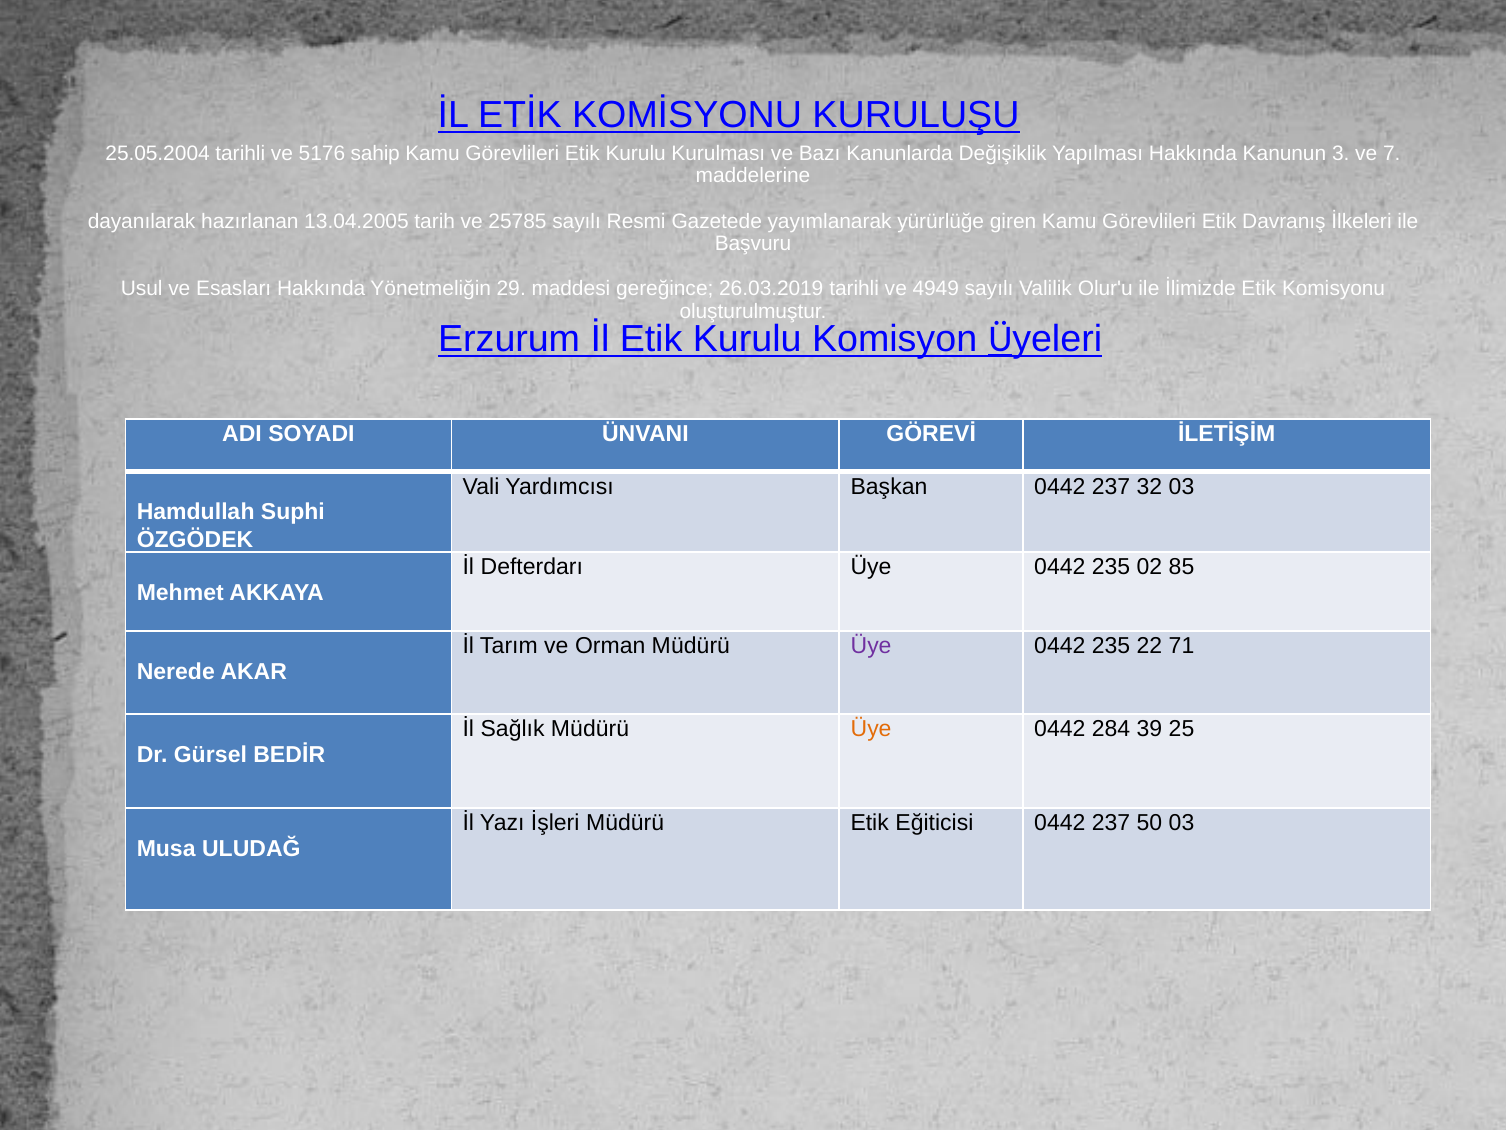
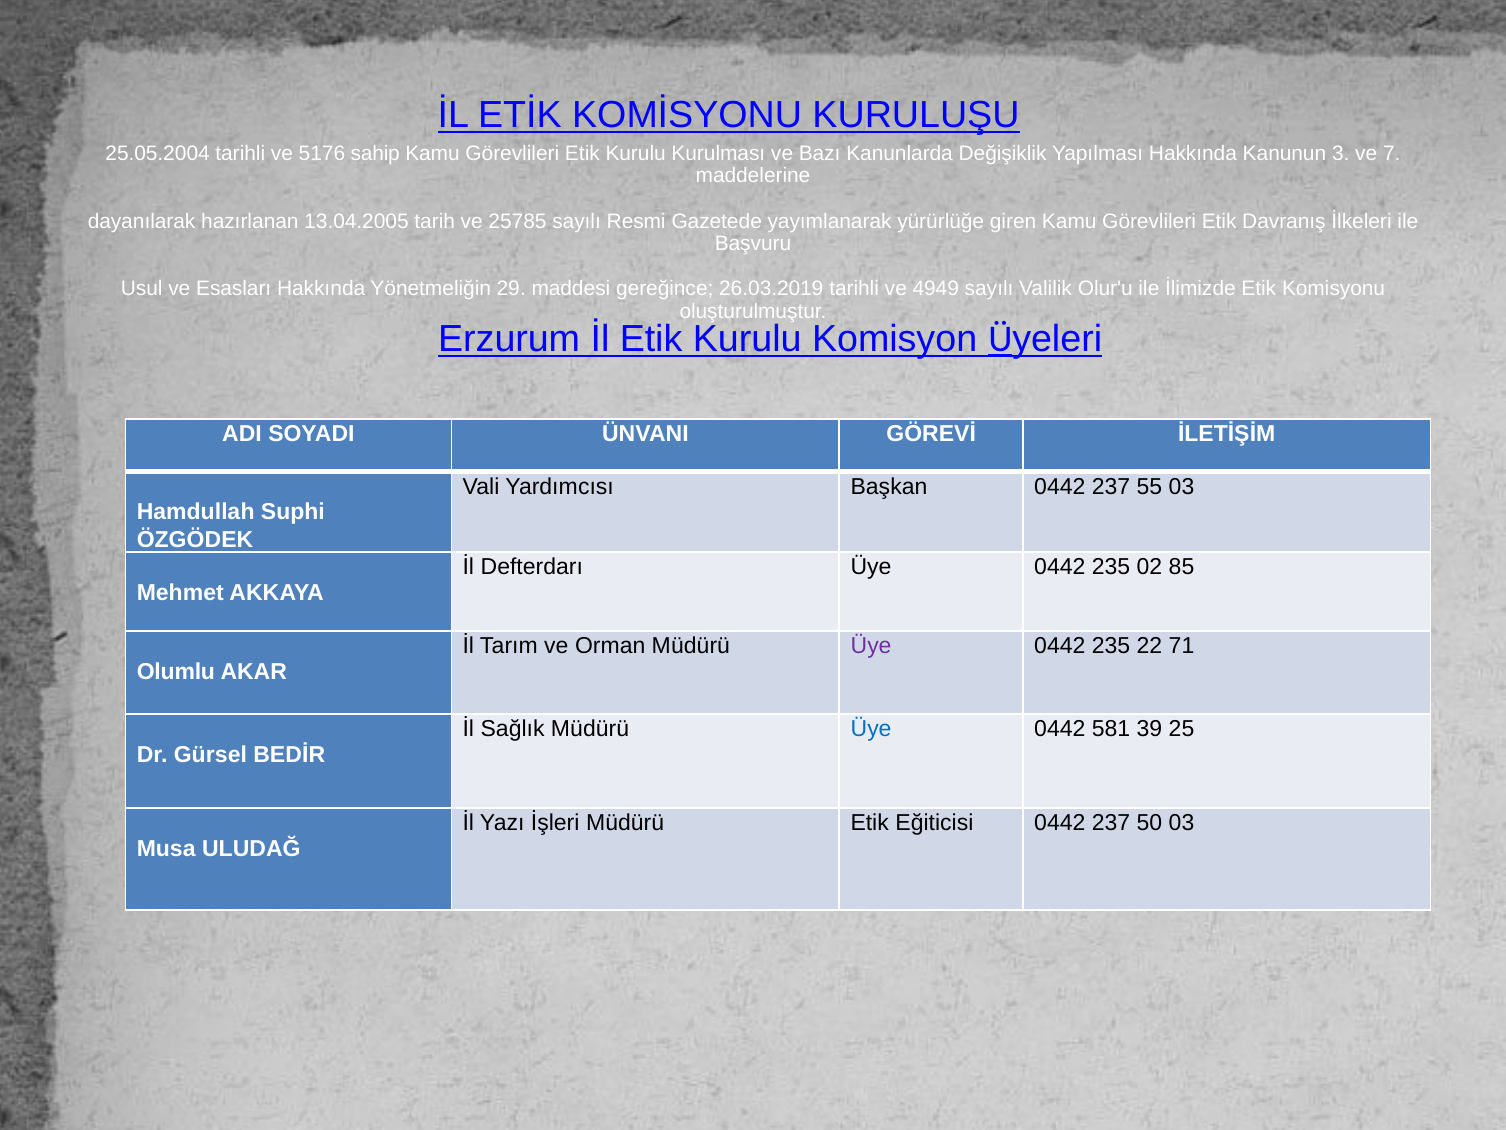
32: 32 -> 55
Nerede: Nerede -> Olumlu
Üye at (871, 729) colour: orange -> blue
284: 284 -> 581
